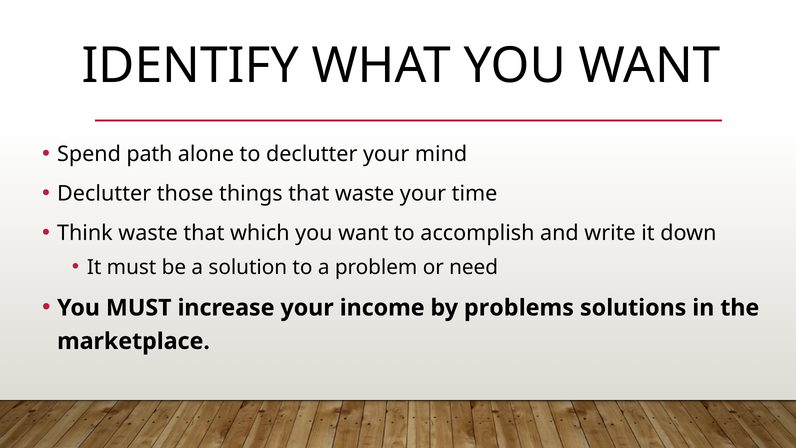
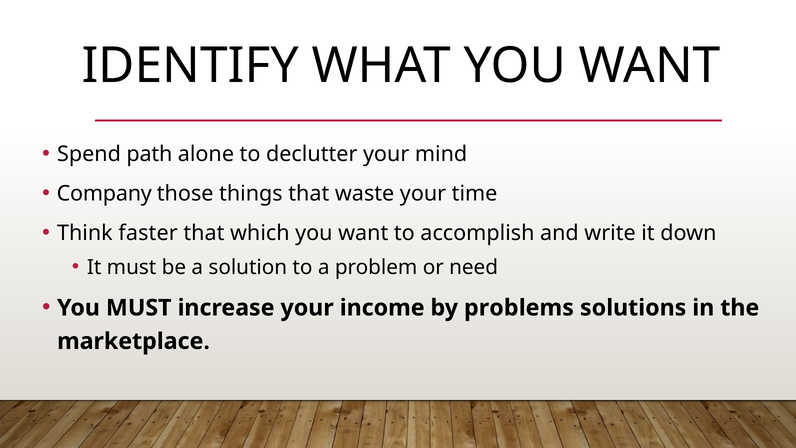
Declutter at (104, 194): Declutter -> Company
Think waste: waste -> faster
